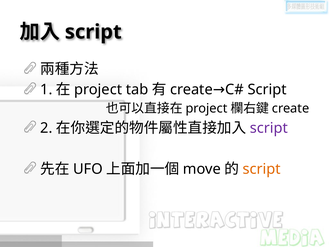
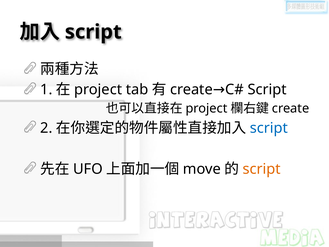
script at (269, 128) colour: purple -> blue
